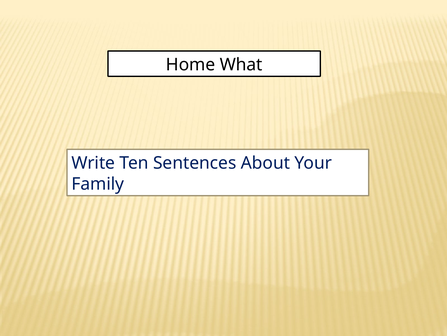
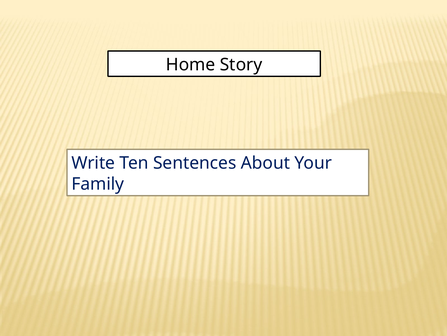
What: What -> Story
